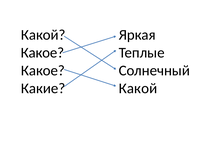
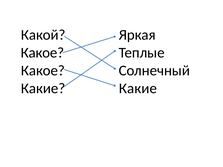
Какой at (138, 88): Какой -> Какие
